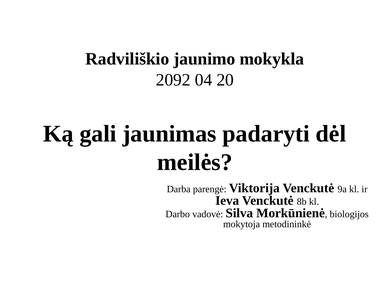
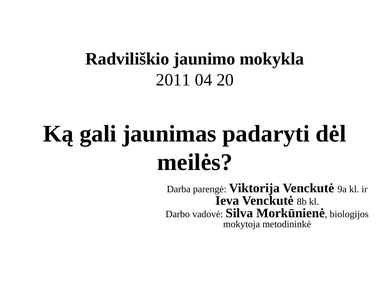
2092: 2092 -> 2011
